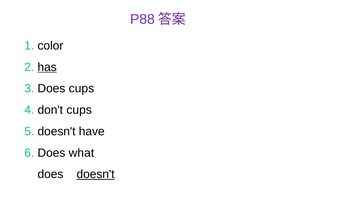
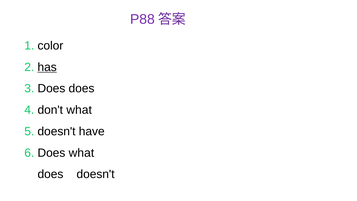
Does cups: cups -> does
don't cups: cups -> what
doesn't at (96, 174) underline: present -> none
